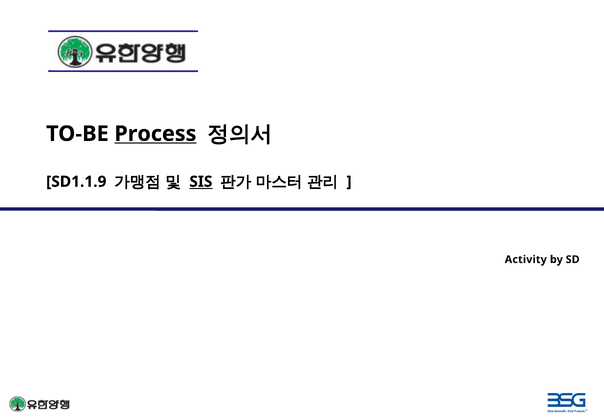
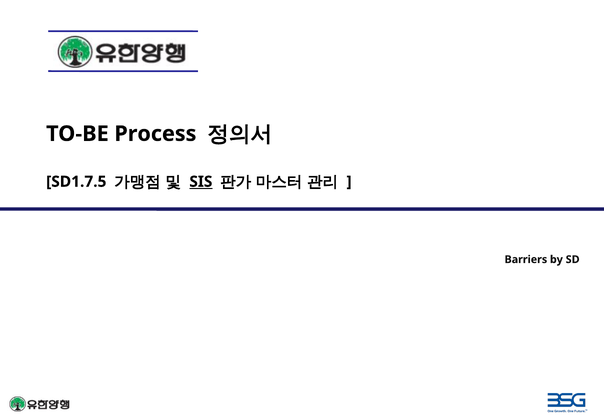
Process underline: present -> none
SD1.1.9: SD1.1.9 -> SD1.7.5
Activity: Activity -> Barriers
